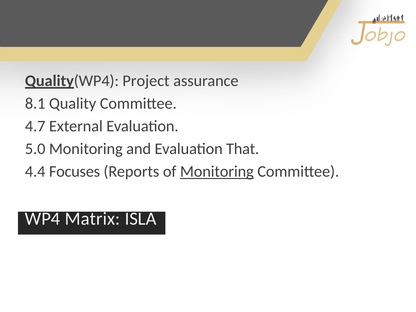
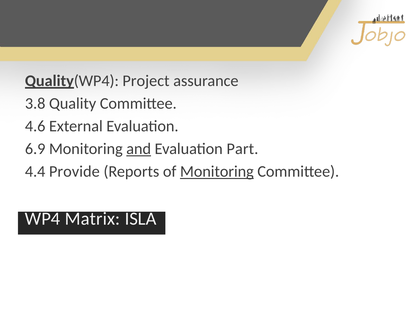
8.1: 8.1 -> 3.8
4.7: 4.7 -> 4.6
5.0: 5.0 -> 6.9
and underline: none -> present
That: That -> Part
Focuses: Focuses -> Provide
